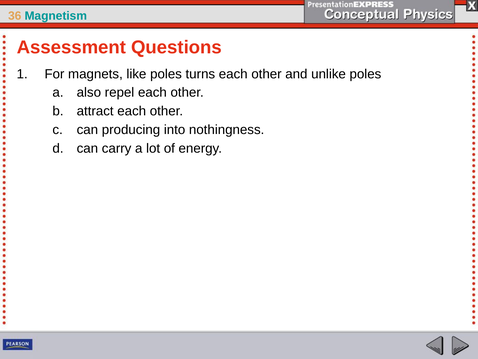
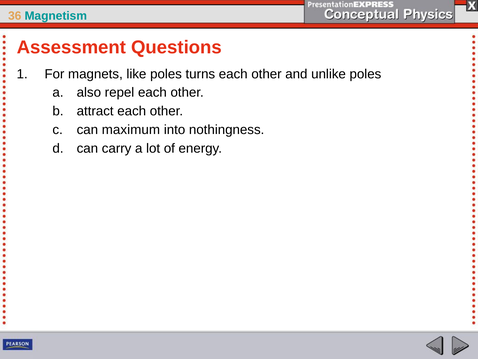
producing: producing -> maximum
